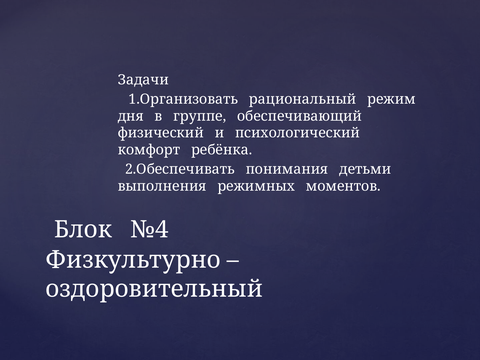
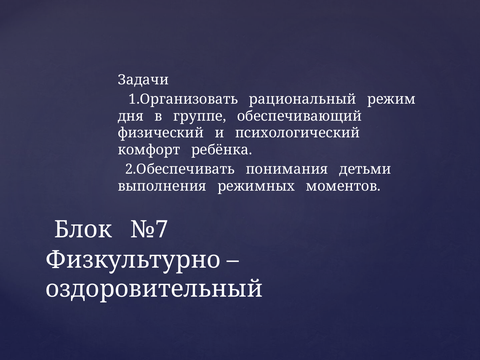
№4: №4 -> №7
